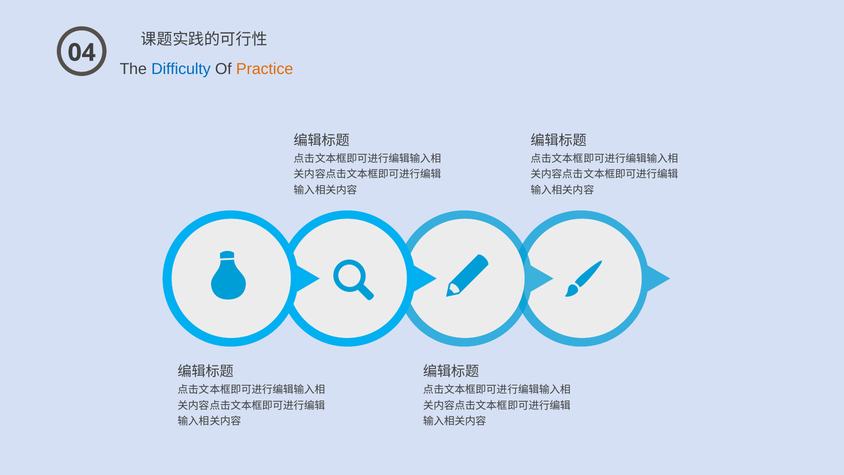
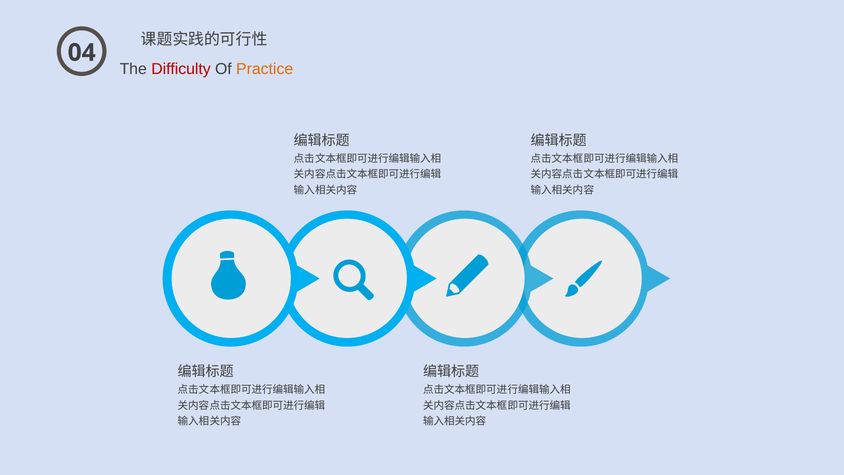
Difficulty colour: blue -> red
